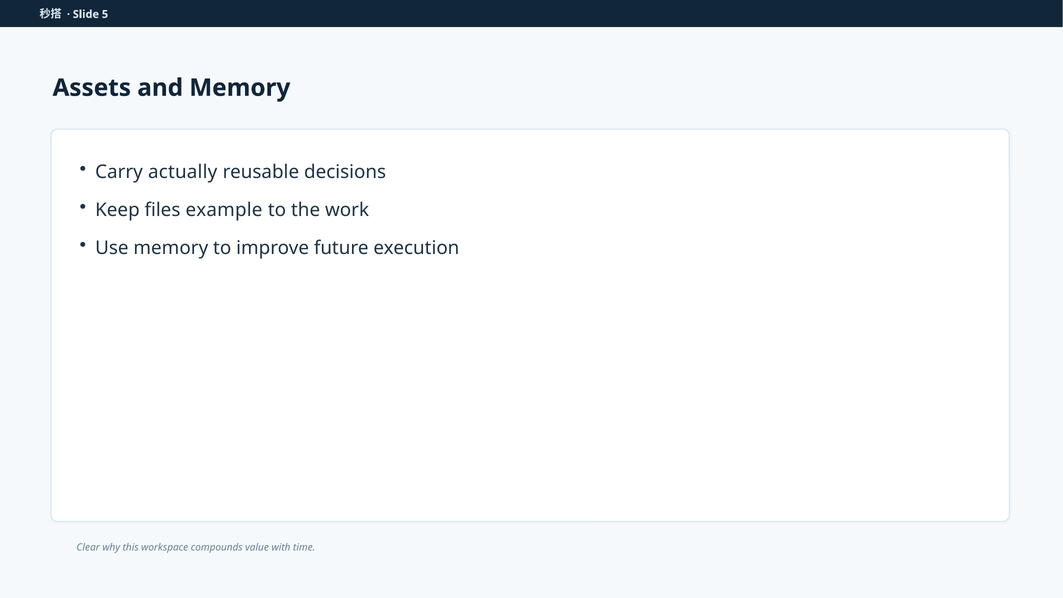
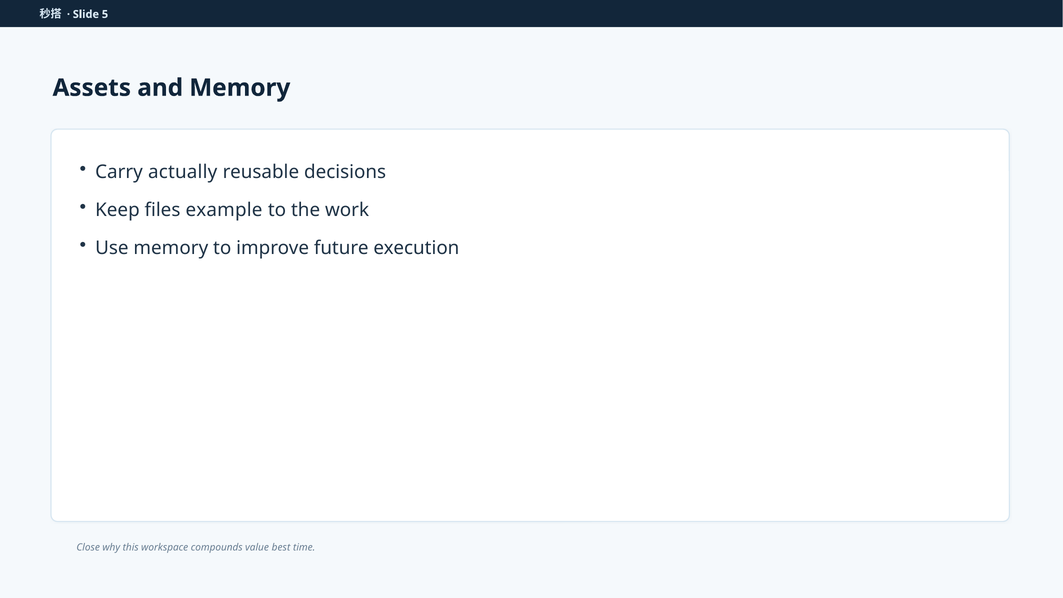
Clear: Clear -> Close
with: with -> best
